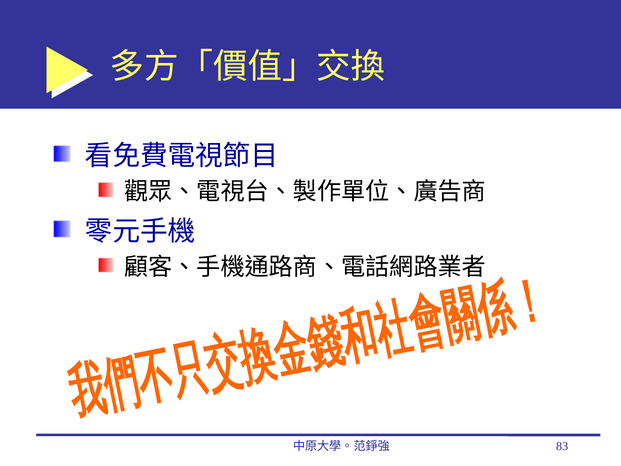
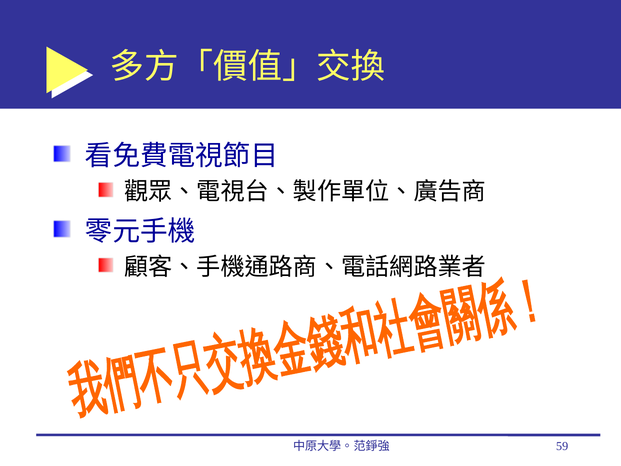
83: 83 -> 59
